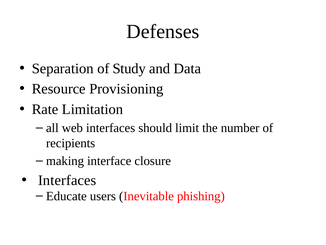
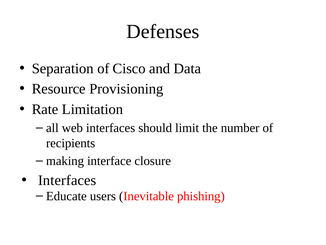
Study: Study -> Cisco
